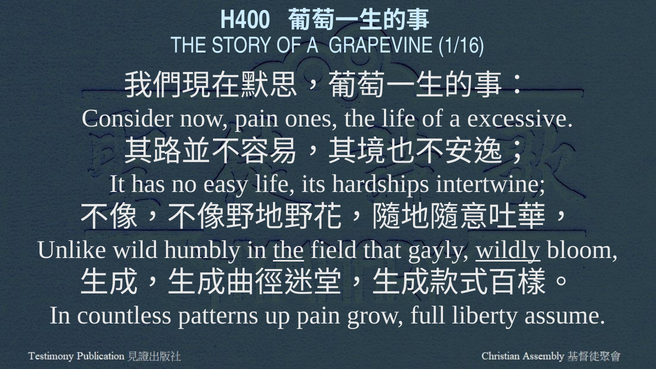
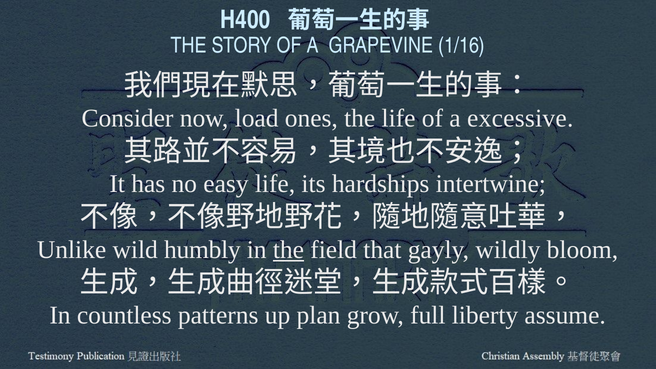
now pain: pain -> load
wildly underline: present -> none
up pain: pain -> plan
